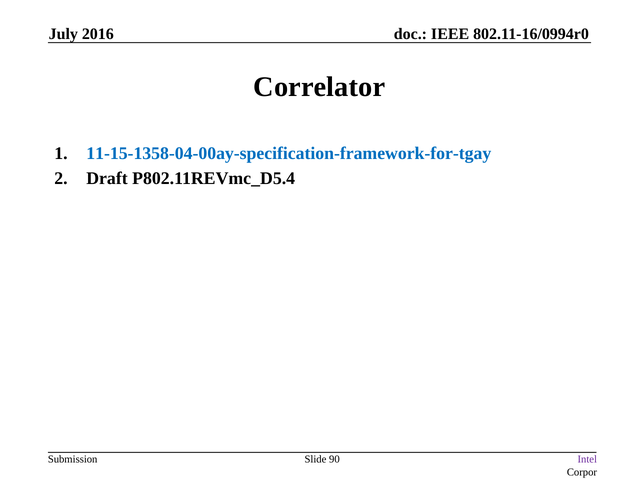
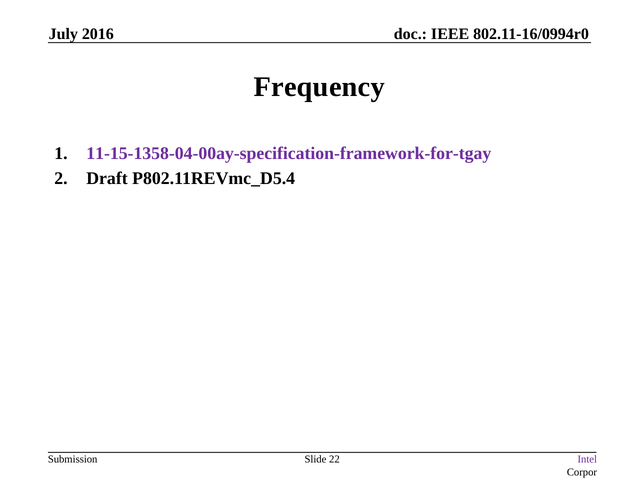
Correlator: Correlator -> Frequency
11-15-1358-04-00ay-specification-framework-for-tgay colour: blue -> purple
90: 90 -> 22
